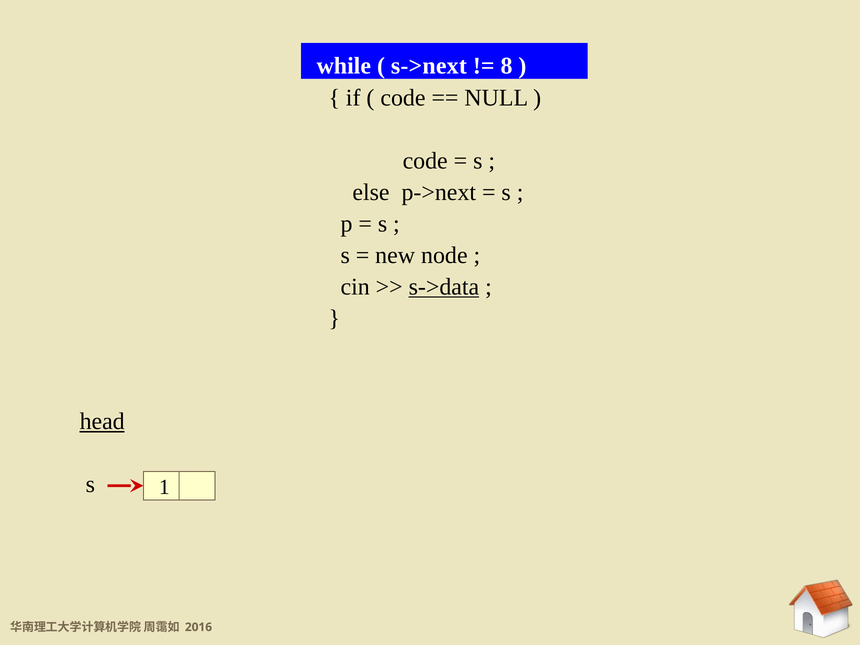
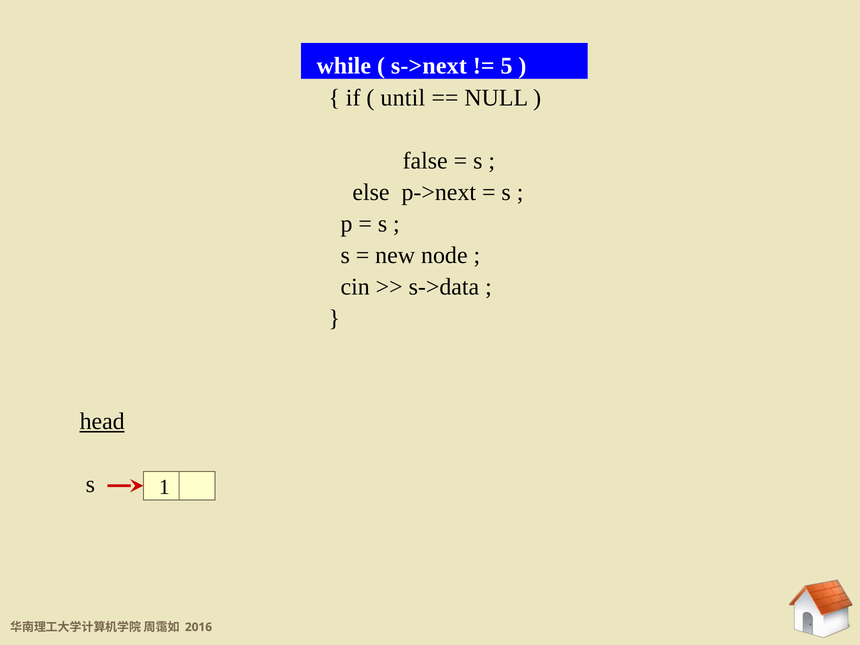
8: 8 -> 5
code at (403, 98): code -> until
code at (425, 161): code -> false
s->data underline: present -> none
